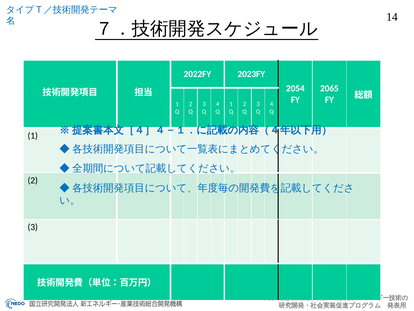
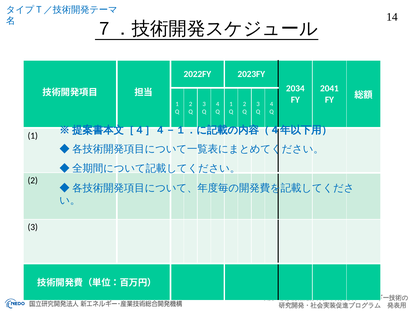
2054: 2054 -> 2034
2065: 2065 -> 2041
